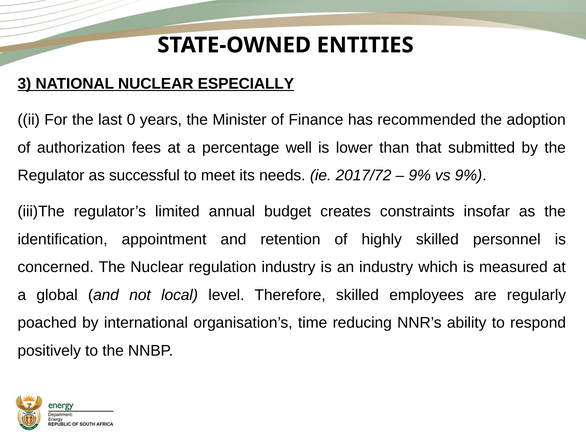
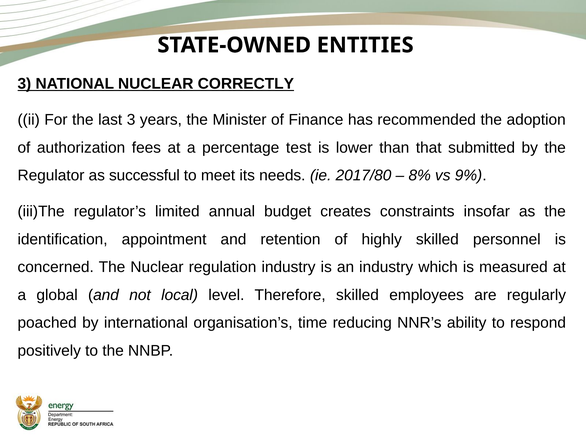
ESPECIALLY: ESPECIALLY -> CORRECTLY
last 0: 0 -> 3
well: well -> test
2017/72: 2017/72 -> 2017/80
9% at (420, 175): 9% -> 8%
